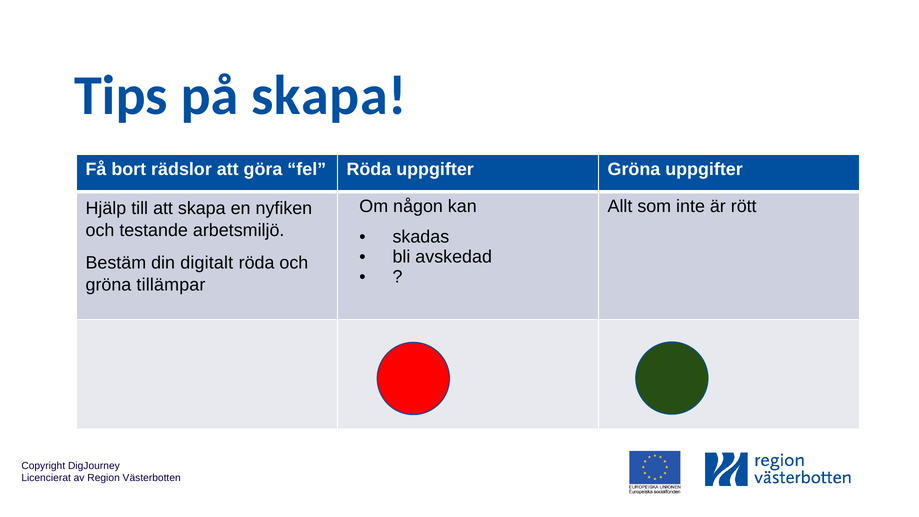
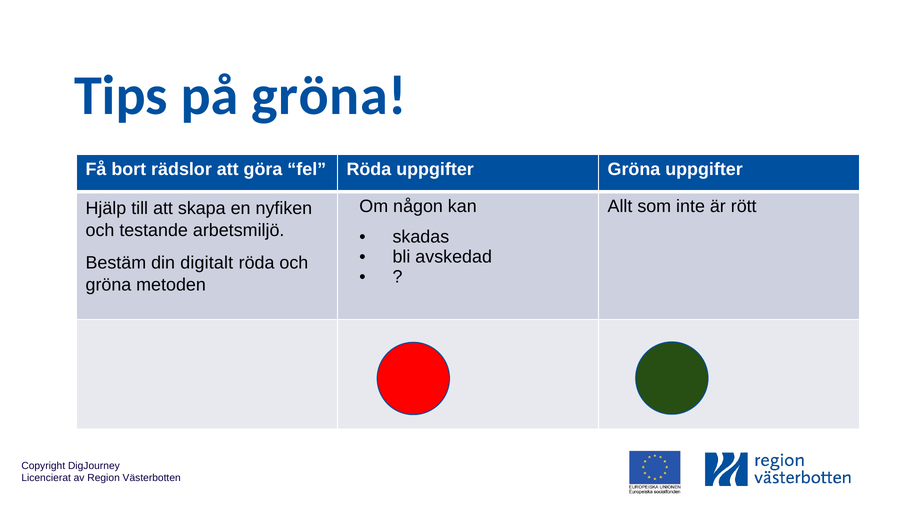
på skapa: skapa -> gröna
tillämpar: tillämpar -> metoden
